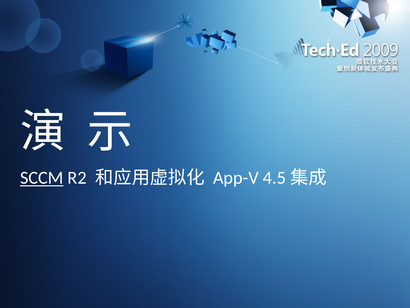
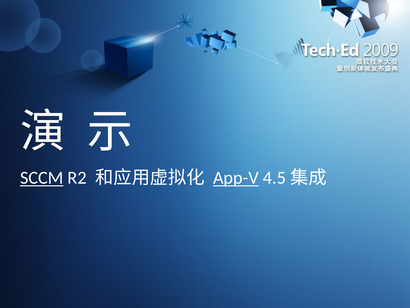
App-V underline: none -> present
